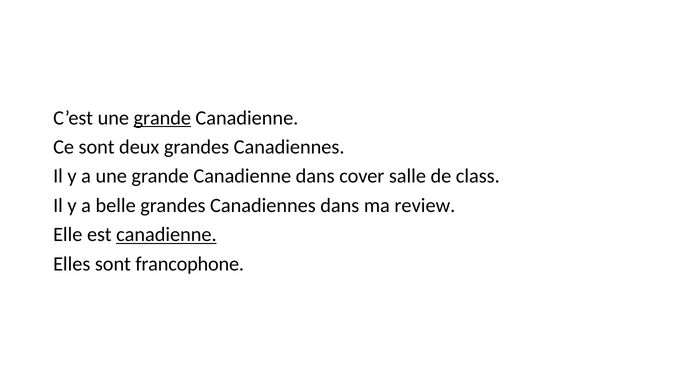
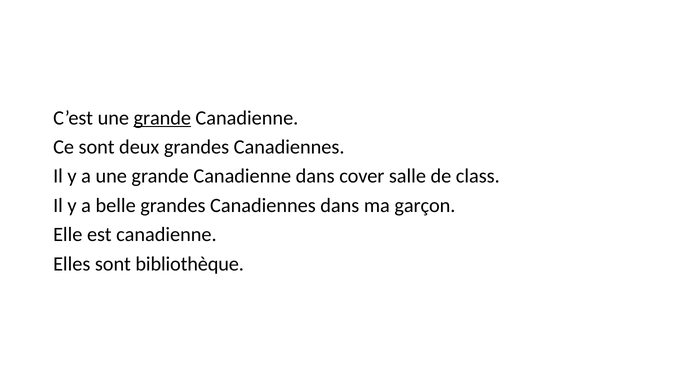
review: review -> garçon
canadienne at (166, 235) underline: present -> none
francophone: francophone -> bibliothèque
